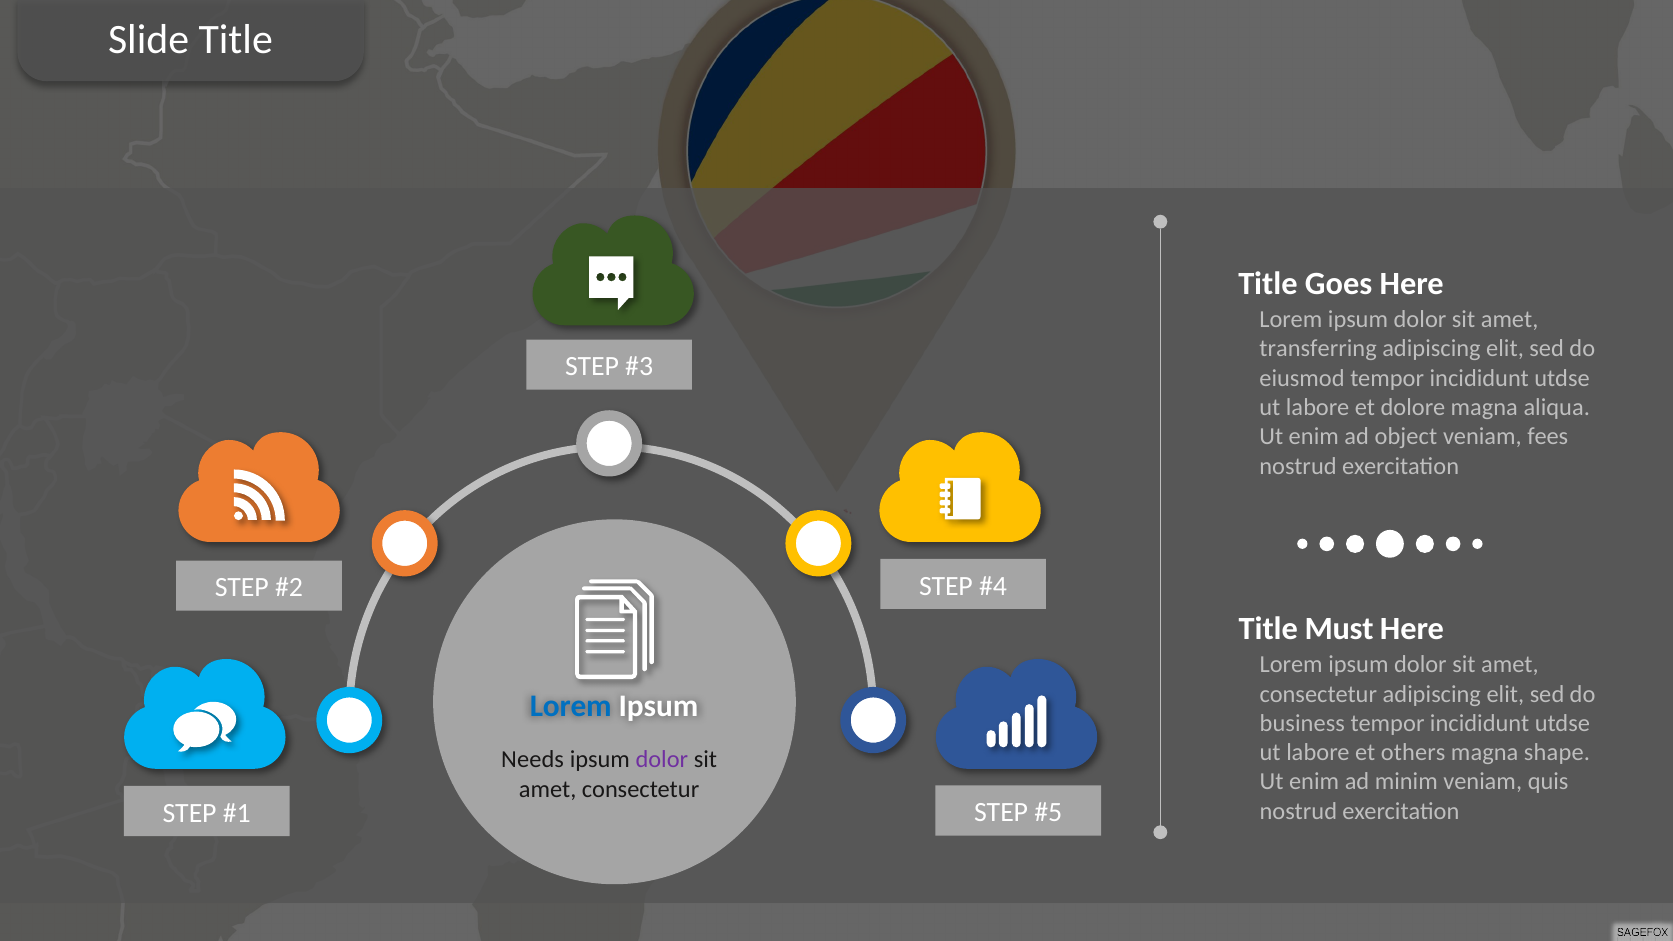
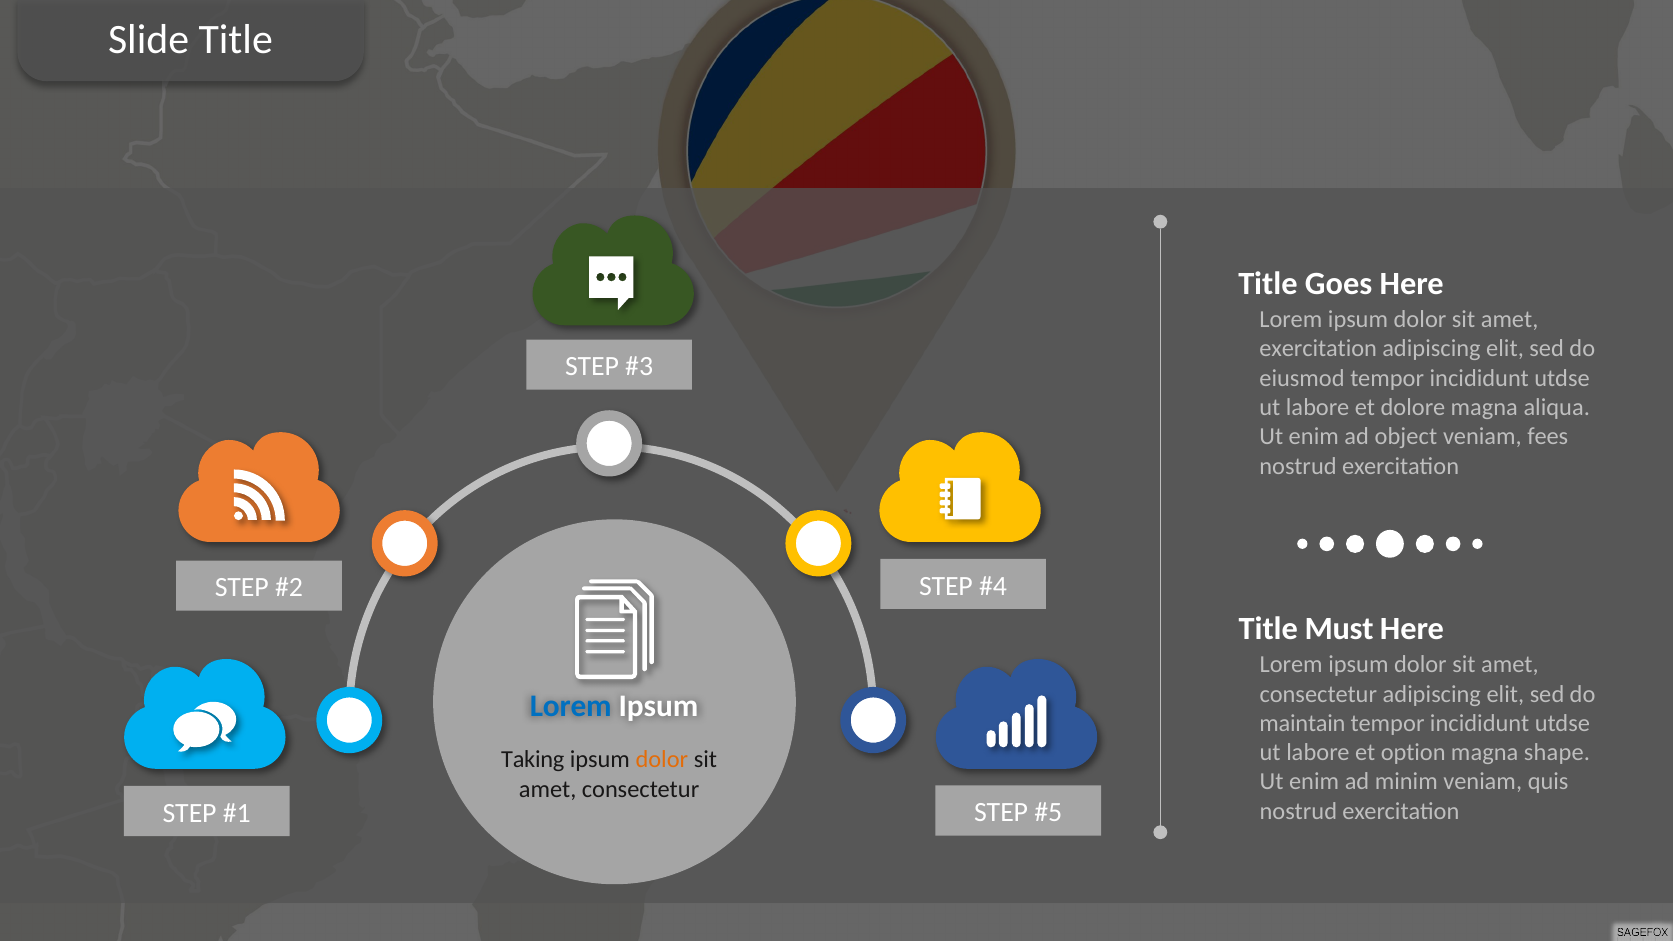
transferring at (1318, 349): transferring -> exercitation
business: business -> maintain
others: others -> option
Needs: Needs -> Taking
dolor at (662, 760) colour: purple -> orange
